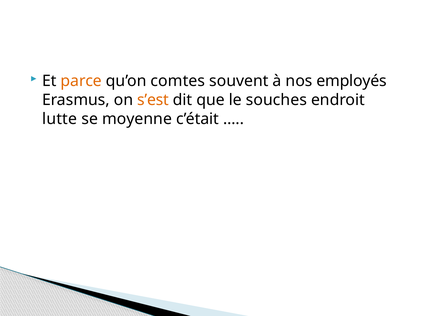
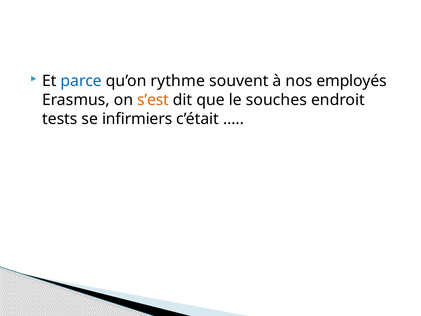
parce colour: orange -> blue
comtes: comtes -> rythme
lutte: lutte -> tests
moyenne: moyenne -> infirmiers
